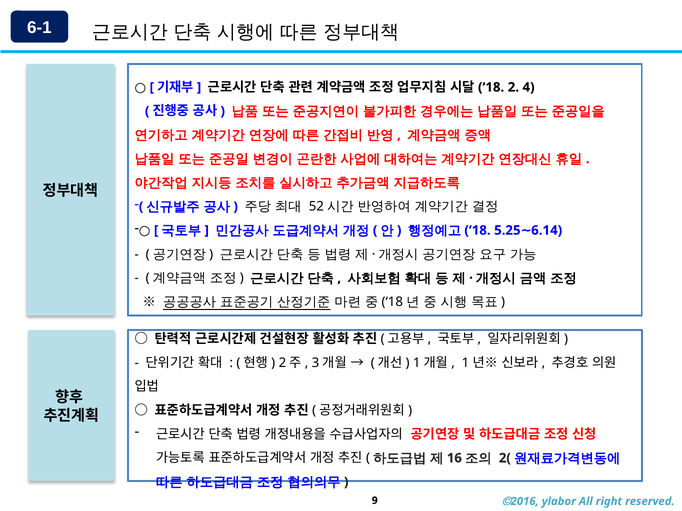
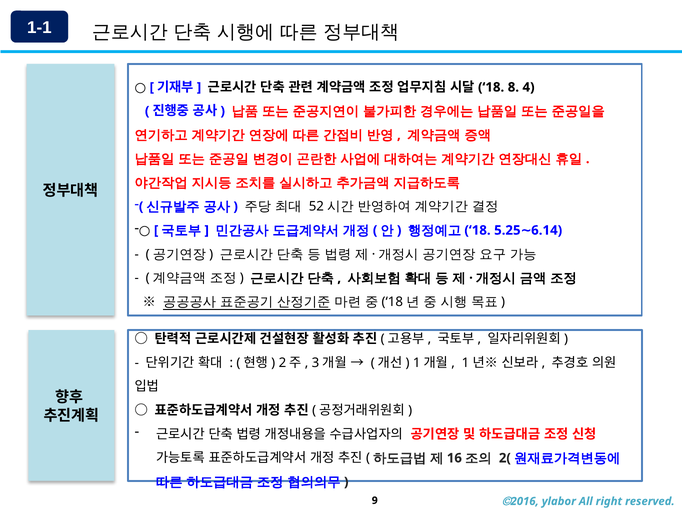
6-1: 6-1 -> 1-1
2: 2 -> 8
